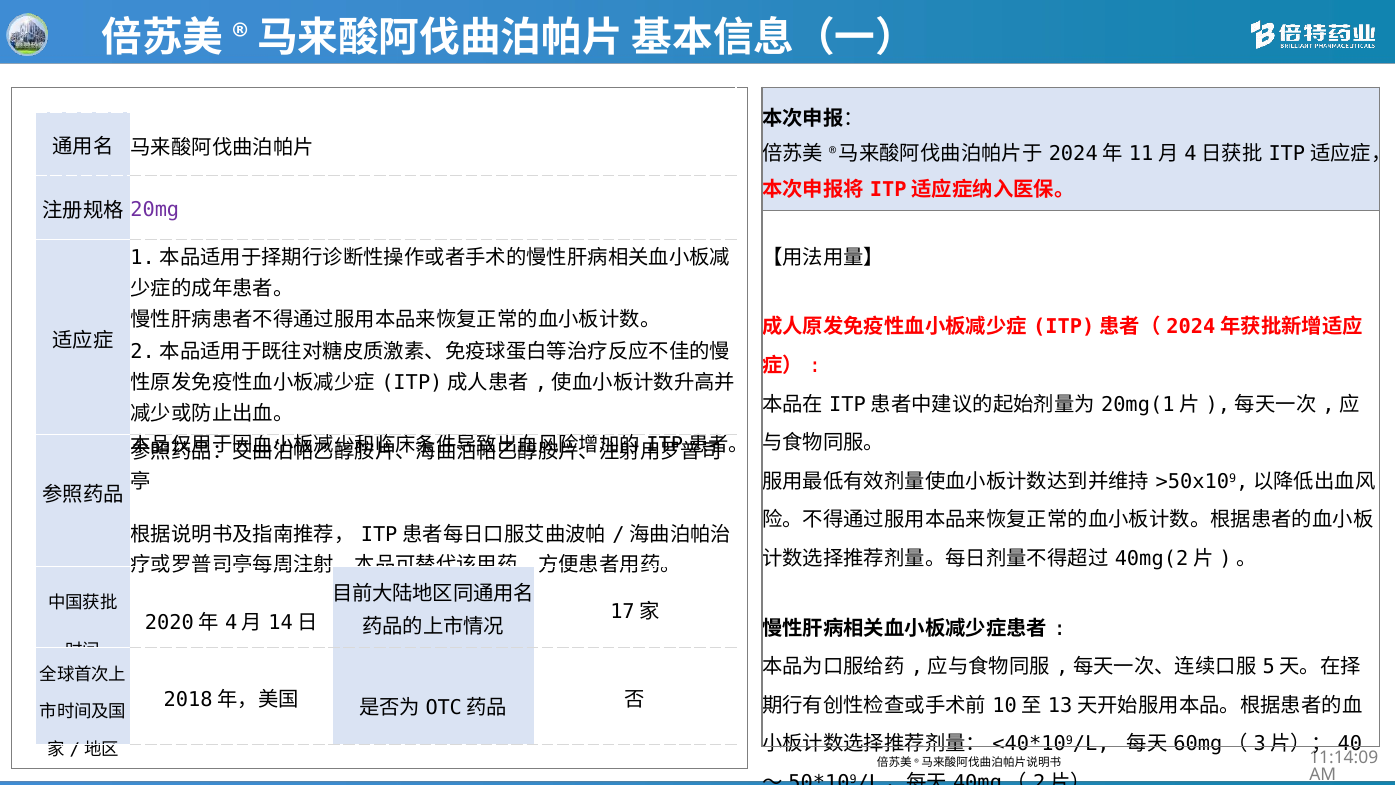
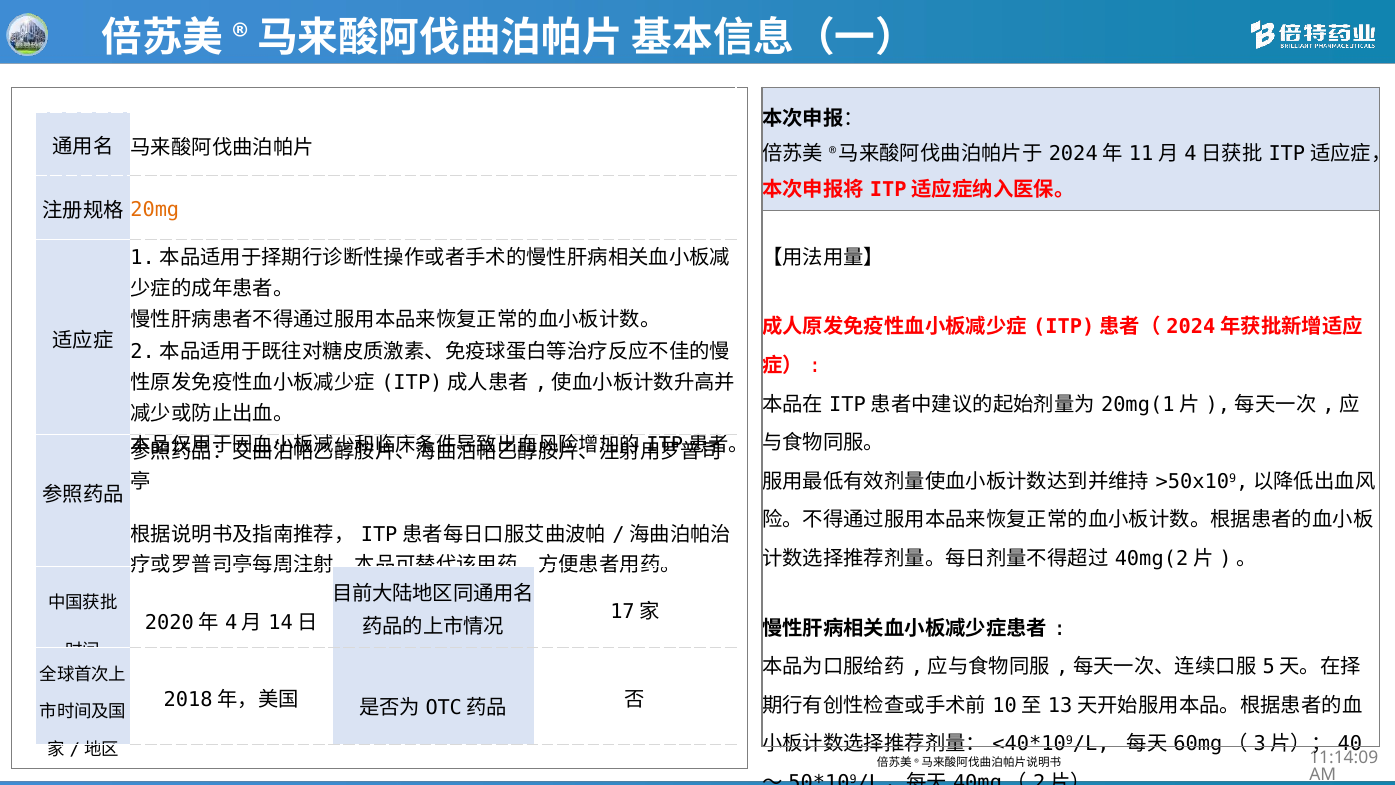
20mg colour: purple -> orange
